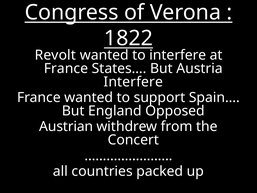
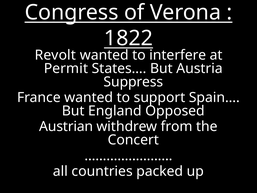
France at (66, 68): France -> Permit
Interfere at (133, 82): Interfere -> Suppress
